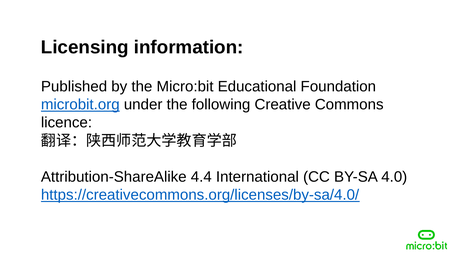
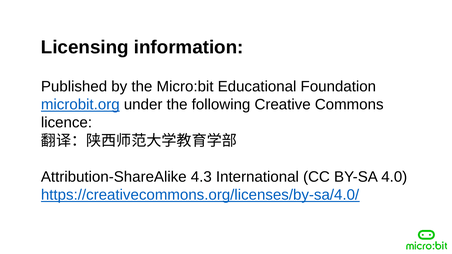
4.4: 4.4 -> 4.3
